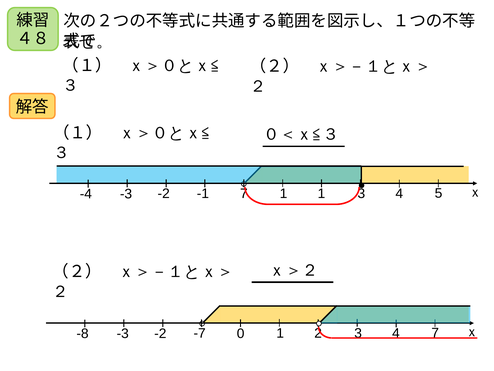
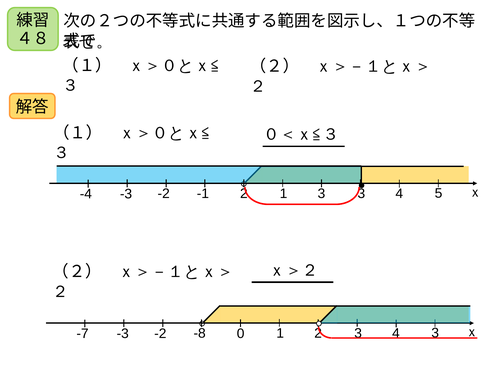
-1 7: 7 -> 2
1 1: 1 -> 3
-8: -8 -> -7
-7: -7 -> -8
4 7: 7 -> 3
